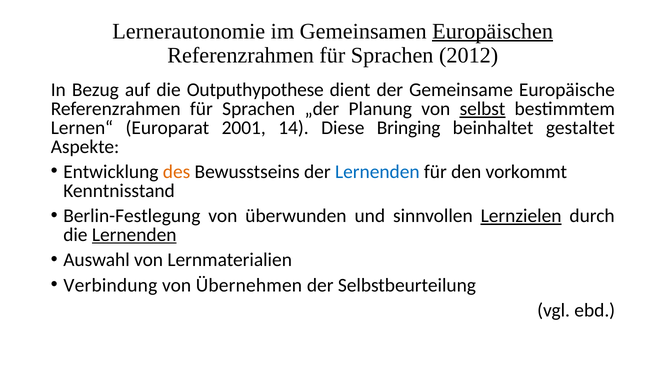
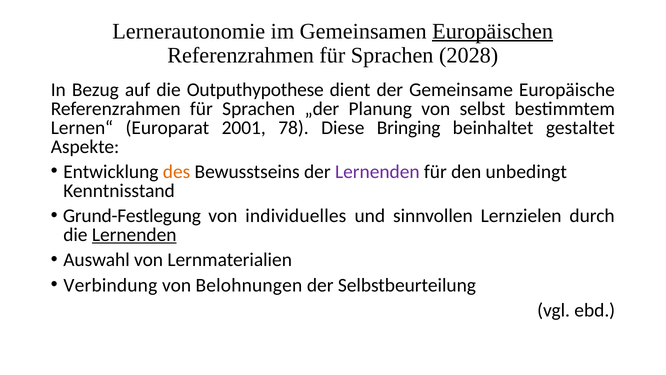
2012: 2012 -> 2028
selbst underline: present -> none
14: 14 -> 78
Lernenden at (377, 172) colour: blue -> purple
vorkommt: vorkommt -> unbedingt
Berlin-Festlegung: Berlin-Festlegung -> Grund-Festlegung
überwunden: überwunden -> individuelles
Lernzielen underline: present -> none
Übernehmen: Übernehmen -> Belohnungen
